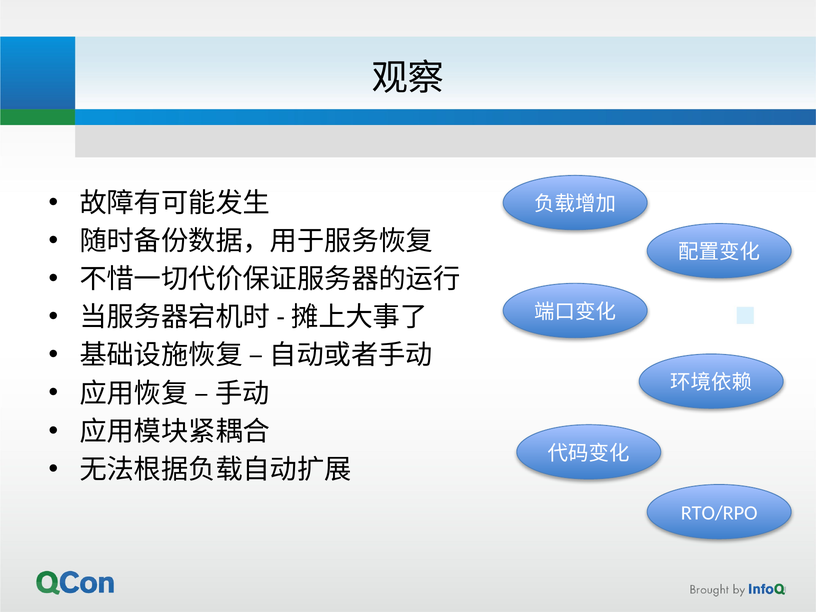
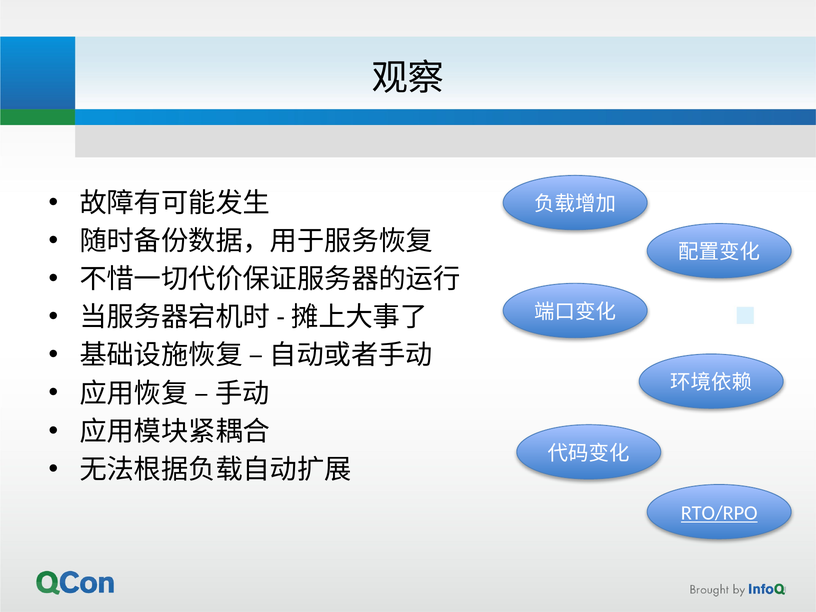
RTO/RPO underline: none -> present
